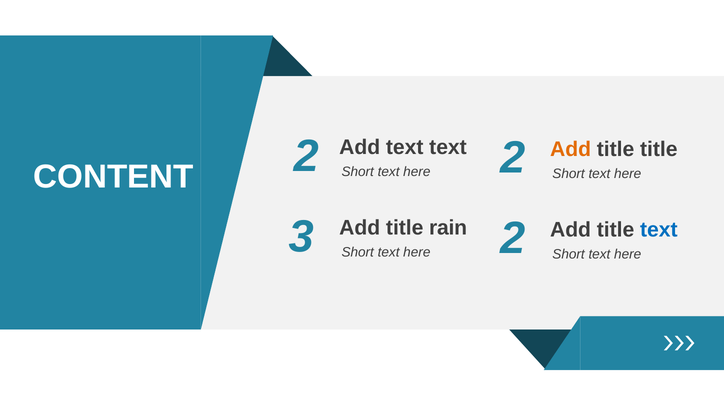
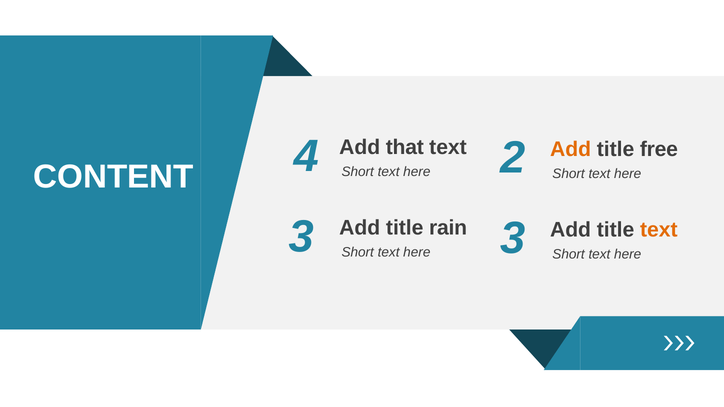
CONTENT 2: 2 -> 4
Add text: text -> that
title title: title -> free
2 at (513, 238): 2 -> 3
text at (659, 230) colour: blue -> orange
